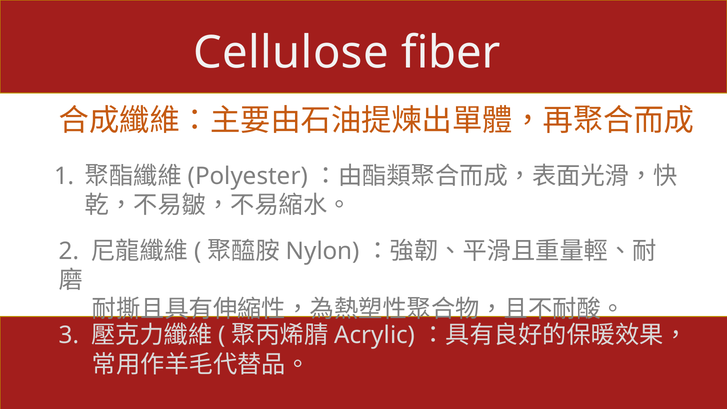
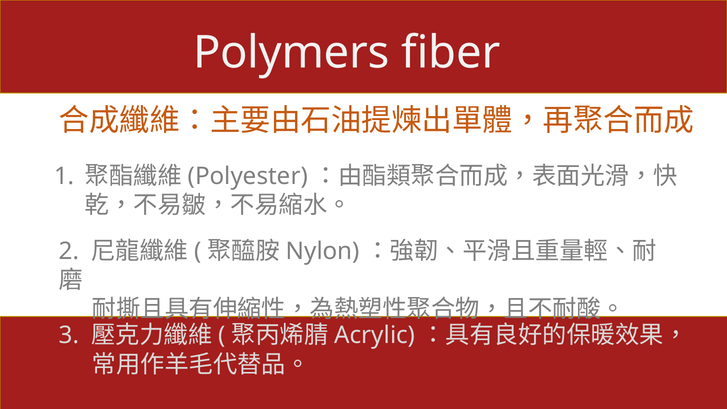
Cellulose: Cellulose -> Polymers
